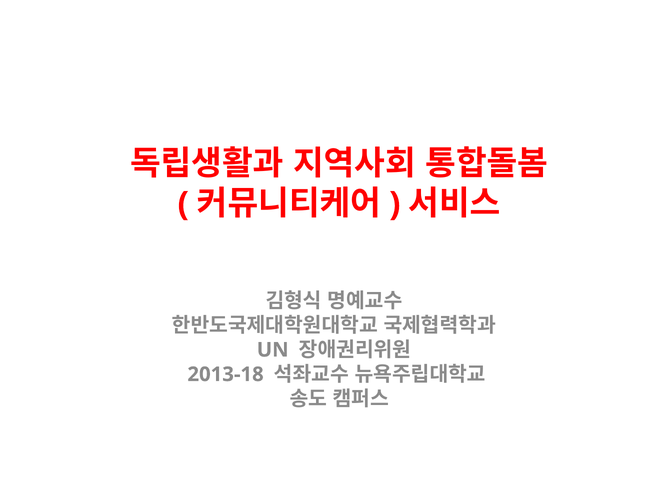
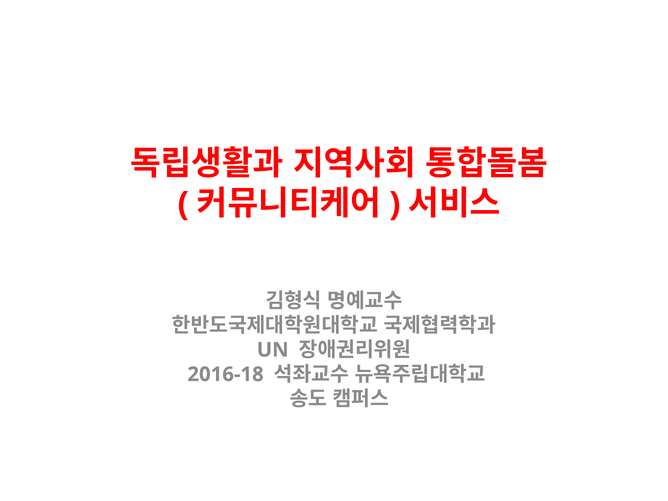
2013-18: 2013-18 -> 2016-18
